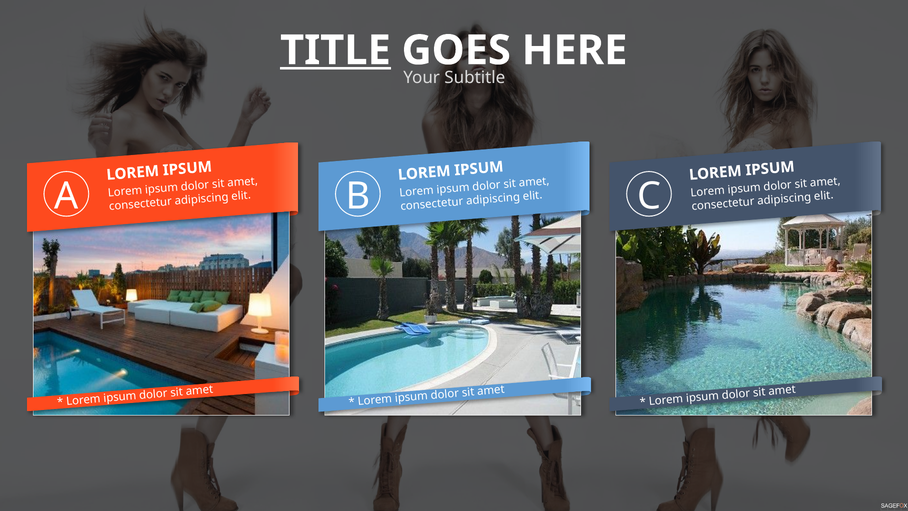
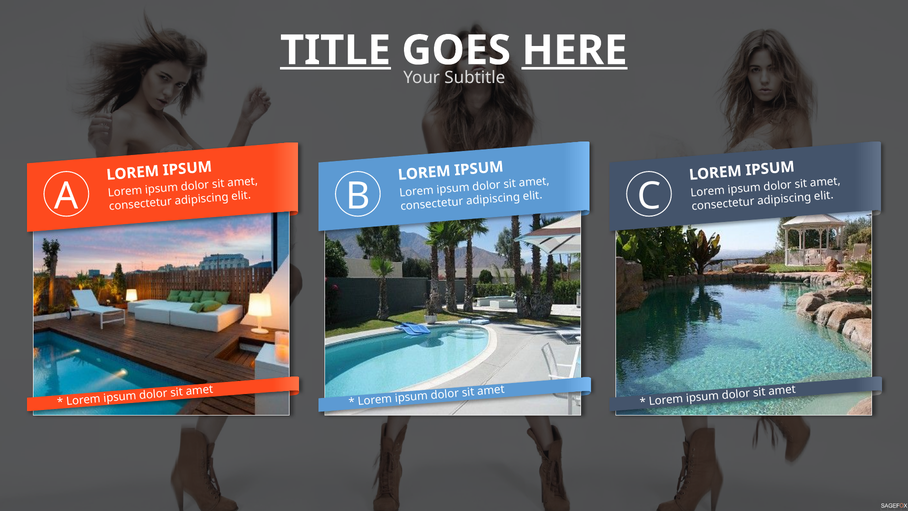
HERE underline: none -> present
